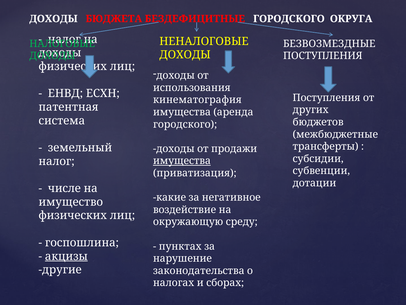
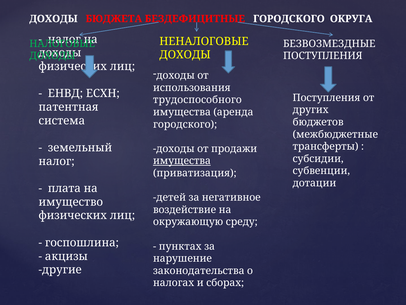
кинематография: кинематография -> трудоспособного
числе: числе -> плата
какие: какие -> детей
акцизы underline: present -> none
